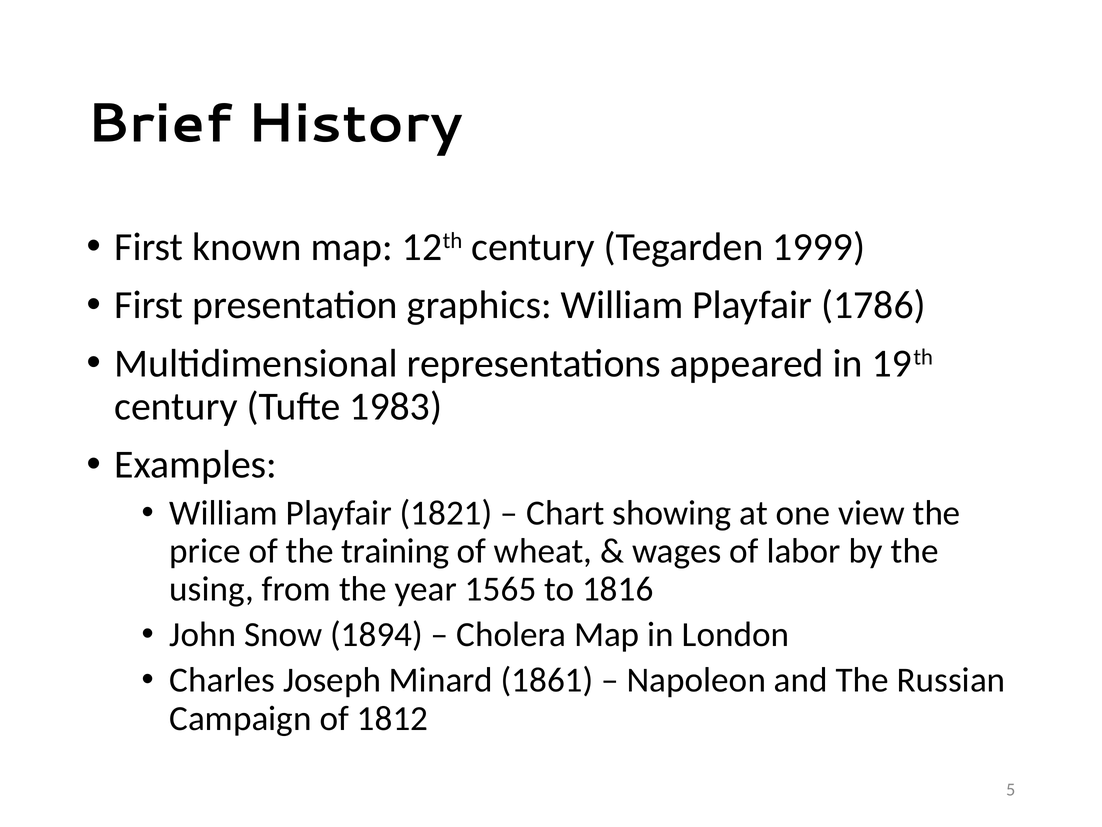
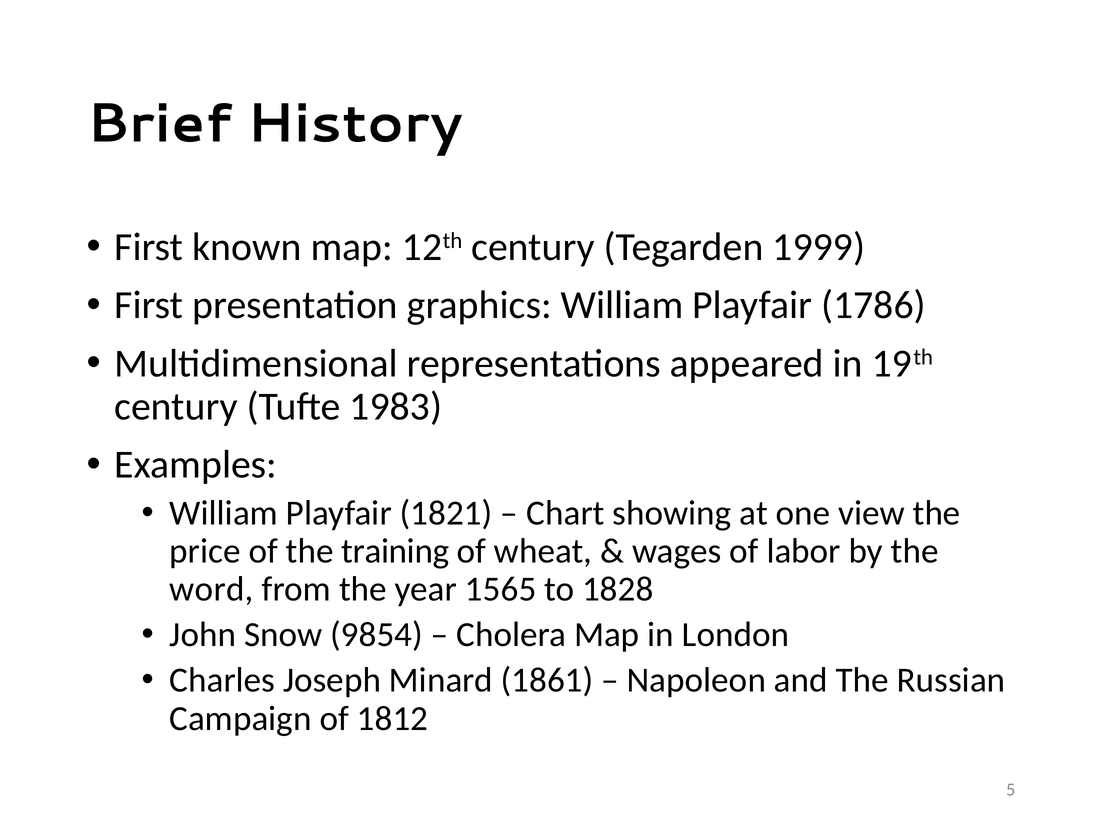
using: using -> word
1816: 1816 -> 1828
1894: 1894 -> 9854
